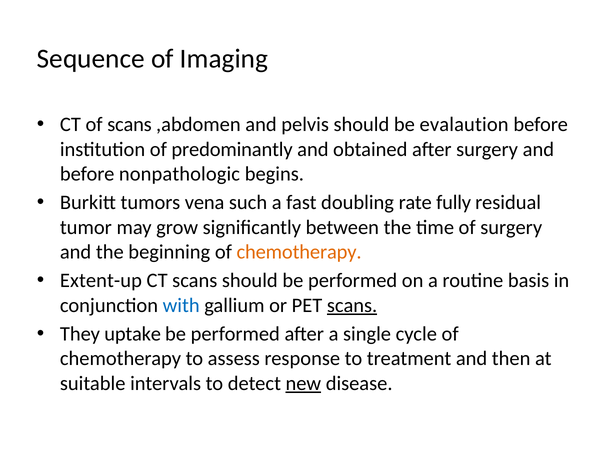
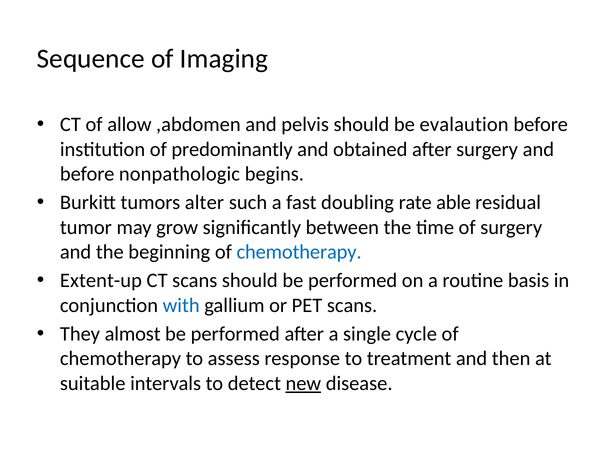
of scans: scans -> allow
vena: vena -> alter
fully: fully -> able
chemotherapy at (299, 252) colour: orange -> blue
scans at (352, 305) underline: present -> none
uptake: uptake -> almost
